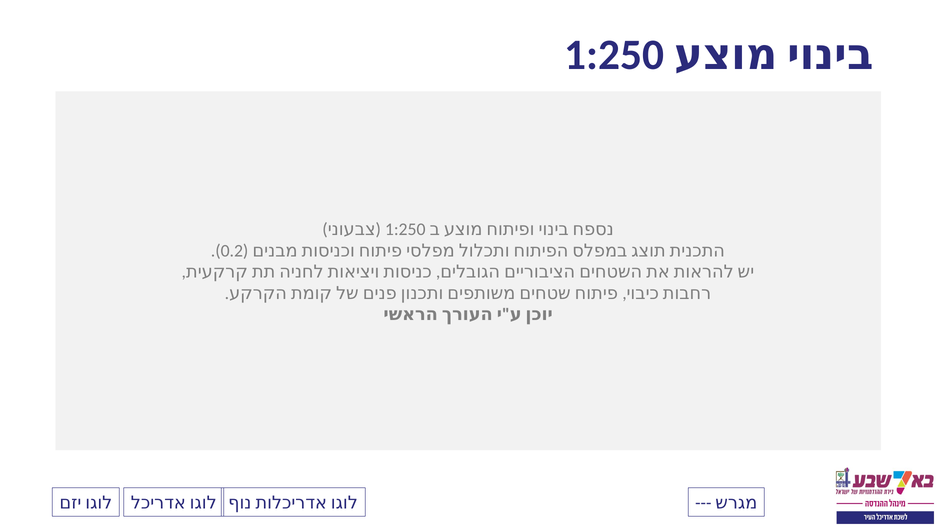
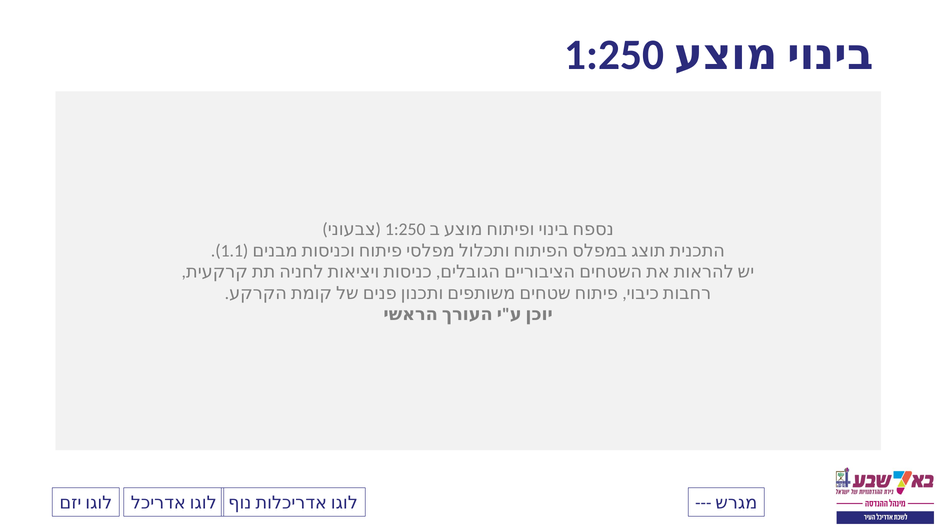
0.2: 0.2 -> 1.1
